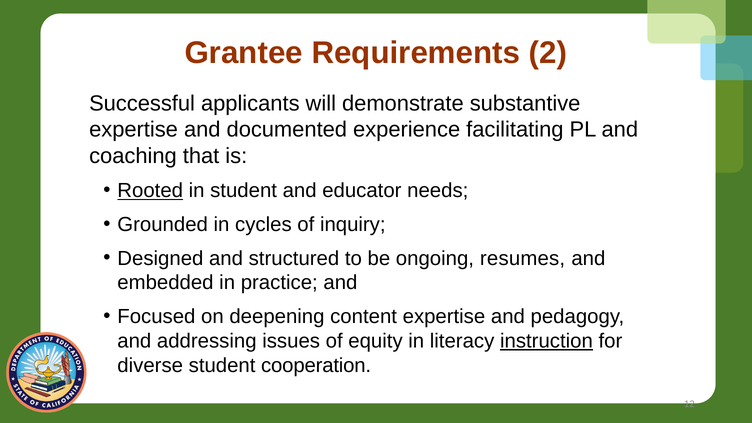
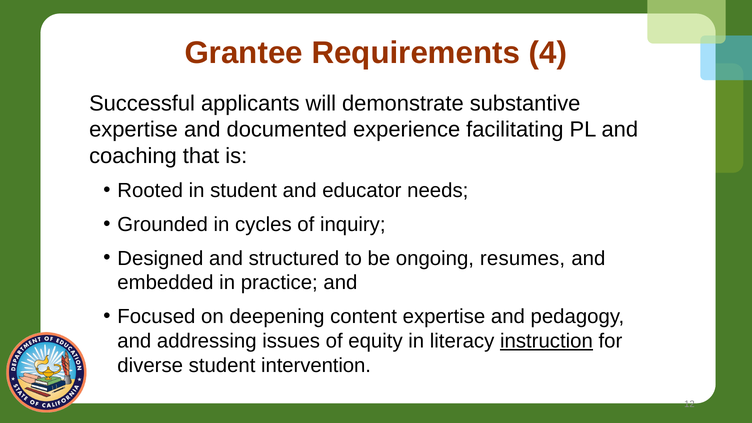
2: 2 -> 4
Rooted underline: present -> none
cooperation: cooperation -> intervention
